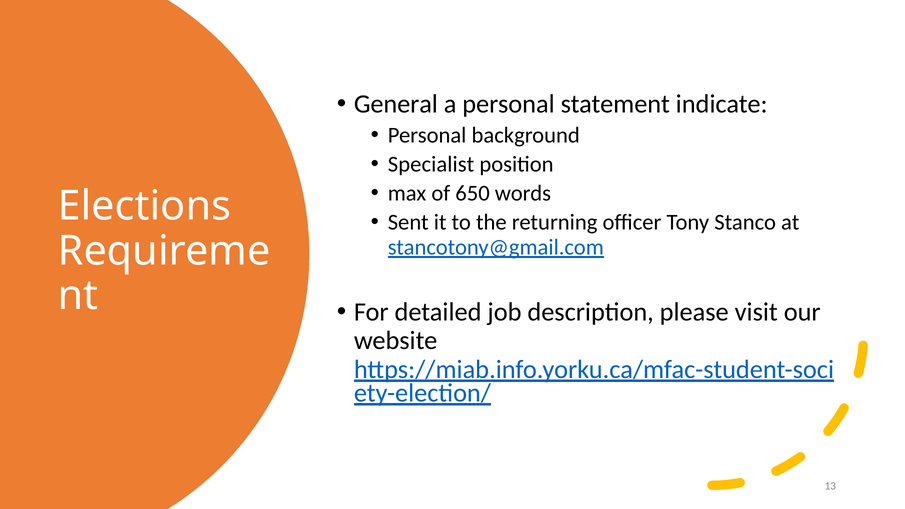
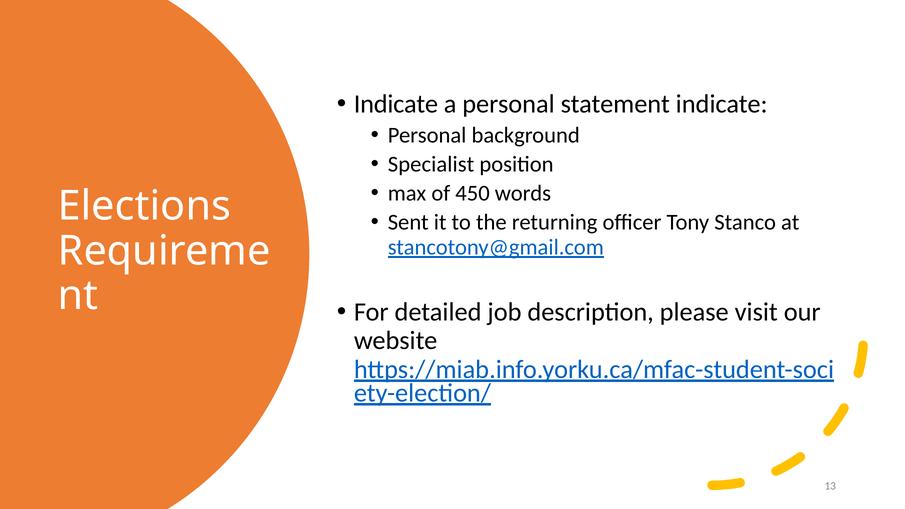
General at (396, 104): General -> Indicate
650: 650 -> 450
